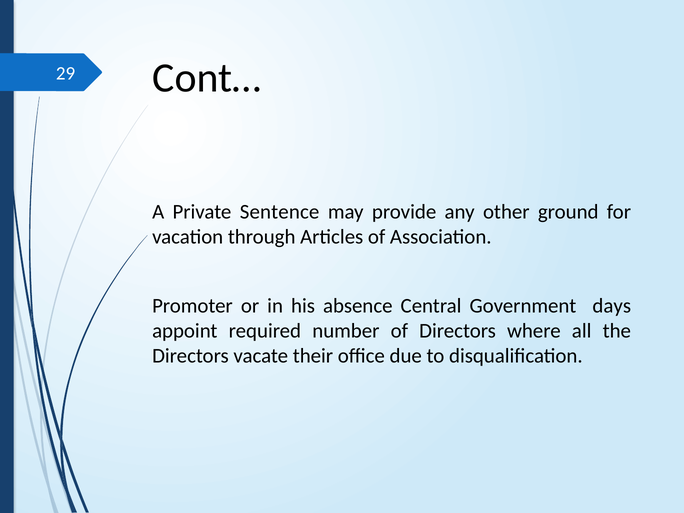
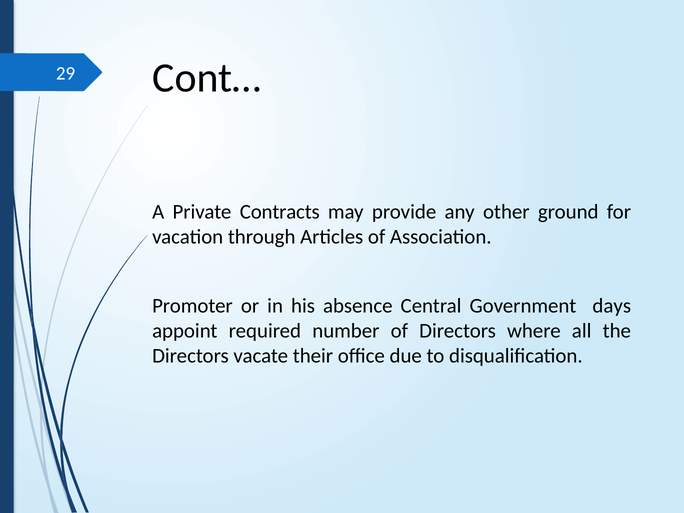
Sentence: Sentence -> Contracts
